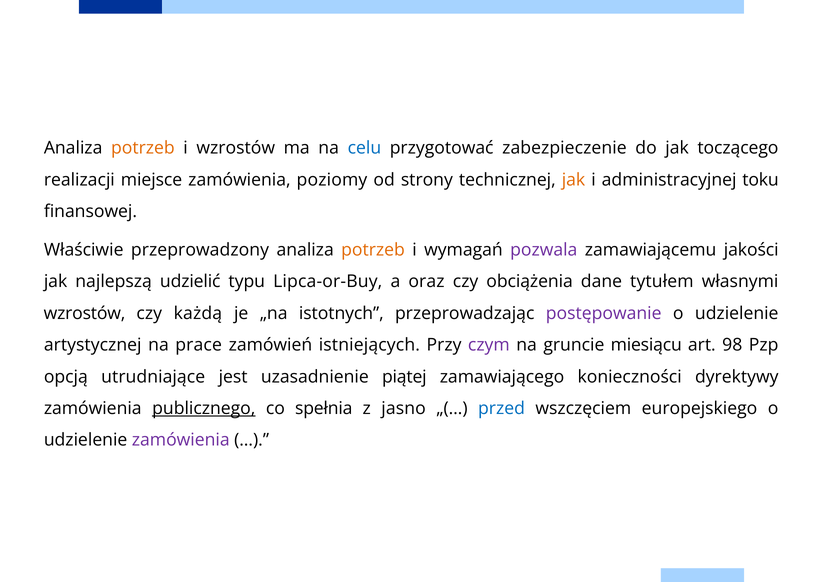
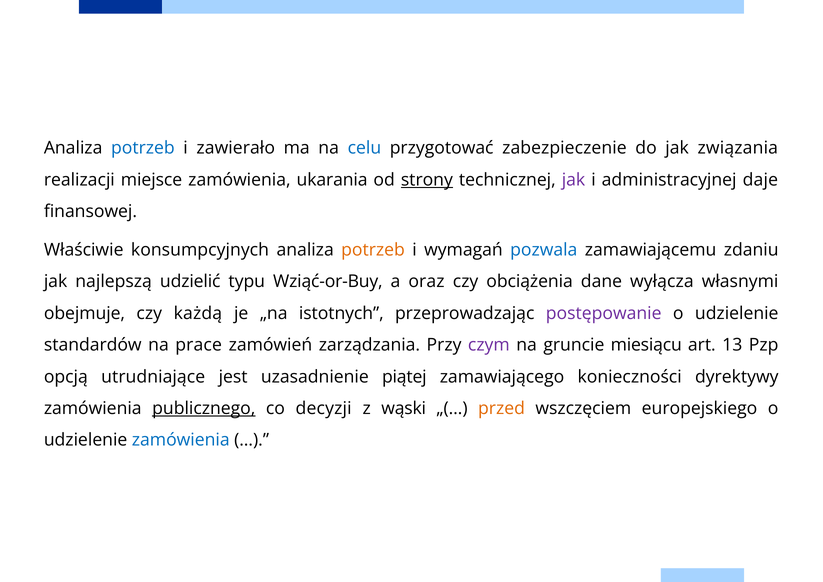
potrzeb at (143, 148) colour: orange -> blue
i wzrostów: wzrostów -> zawierało
toczącego: toczącego -> związania
poziomy: poziomy -> ukarania
strony underline: none -> present
jak at (574, 180) colour: orange -> purple
toku: toku -> daje
przeprowadzony: przeprowadzony -> konsumpcyjnych
pozwala colour: purple -> blue
jakości: jakości -> zdaniu
Lipca-or-Buy: Lipca-or-Buy -> Wziąć-or-Buy
tytułem: tytułem -> wyłącza
wzrostów at (85, 313): wzrostów -> obejmuje
artystycznej: artystycznej -> standardów
istniejących: istniejących -> zarządzania
98: 98 -> 13
spełnia: spełnia -> decyzji
jasno: jasno -> wąski
przed colour: blue -> orange
zamówienia at (181, 440) colour: purple -> blue
